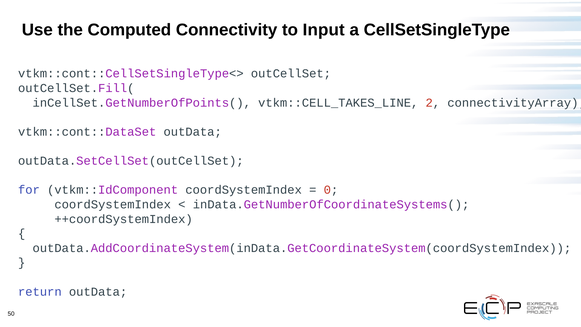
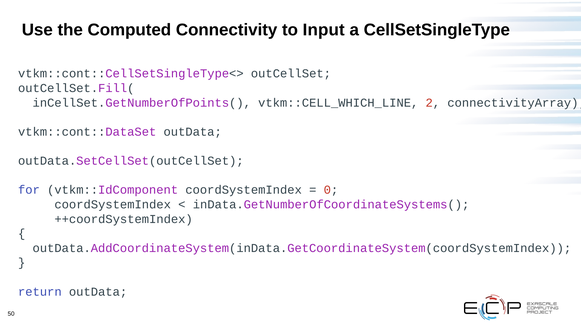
vtkm::CELL_TAKES_LINE: vtkm::CELL_TAKES_LINE -> vtkm::CELL_WHICH_LINE
